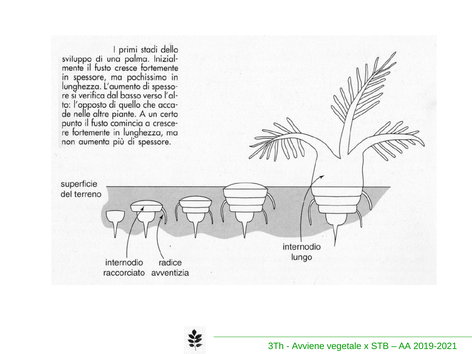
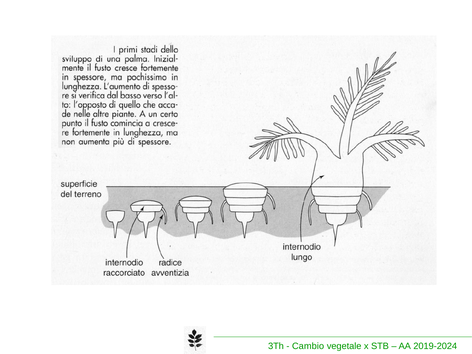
Avviene: Avviene -> Cambio
2019-2021: 2019-2021 -> 2019-2024
